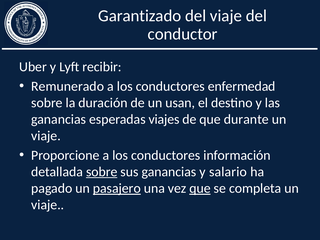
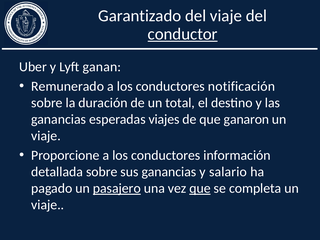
conductor underline: none -> present
recibir: recibir -> ganan
enfermedad: enfermedad -> notificación
usan: usan -> total
durante: durante -> ganaron
sobre at (102, 172) underline: present -> none
